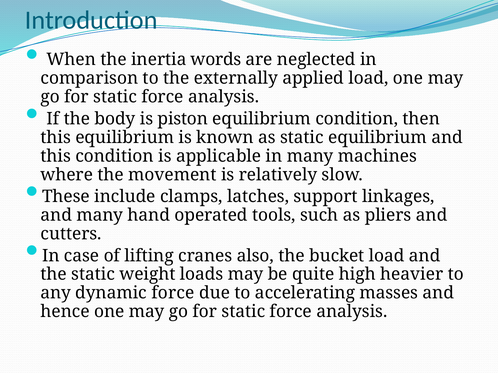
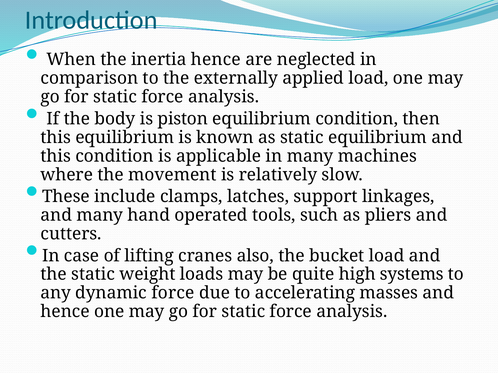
inertia words: words -> hence
heavier: heavier -> systems
